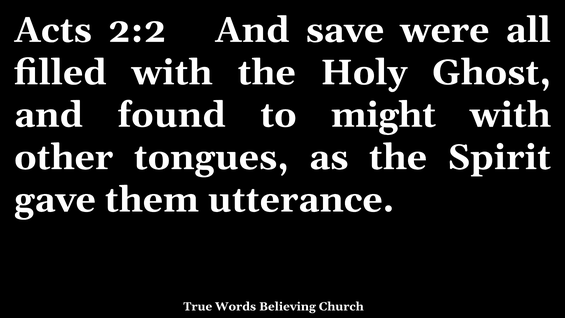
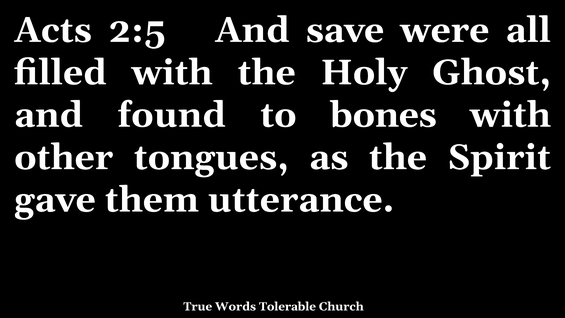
2:2: 2:2 -> 2:5
might: might -> bones
Believing: Believing -> Tolerable
